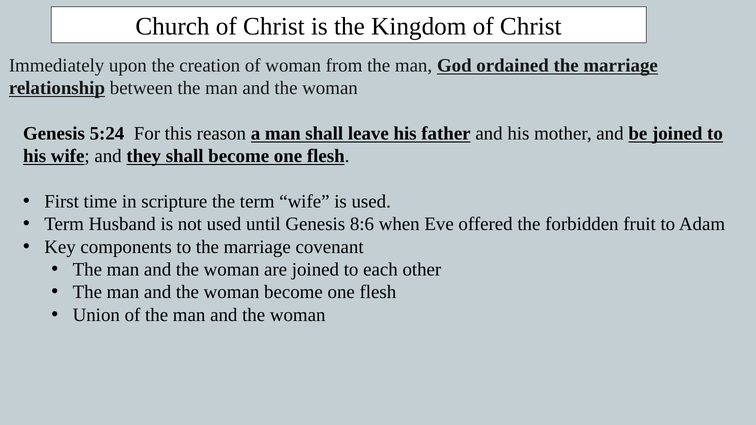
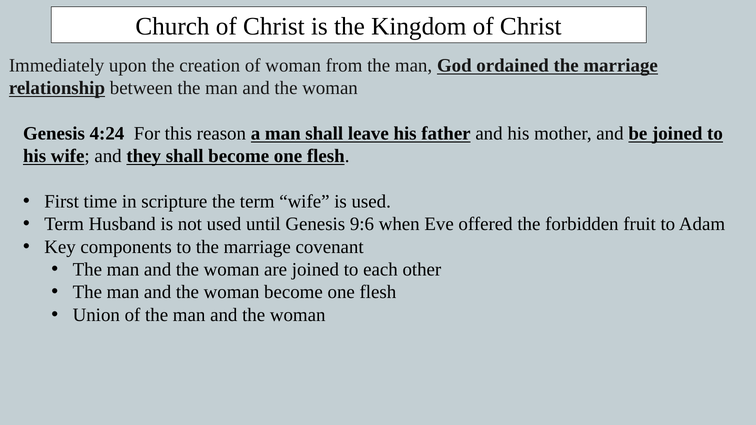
5:24: 5:24 -> 4:24
8:6: 8:6 -> 9:6
